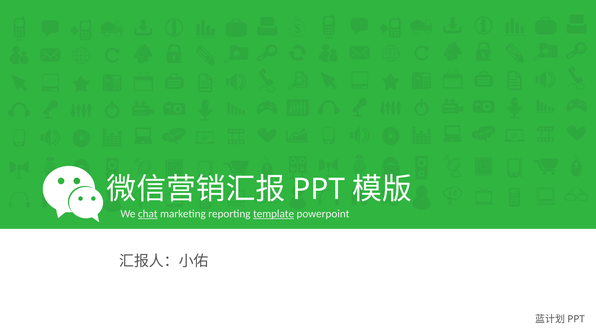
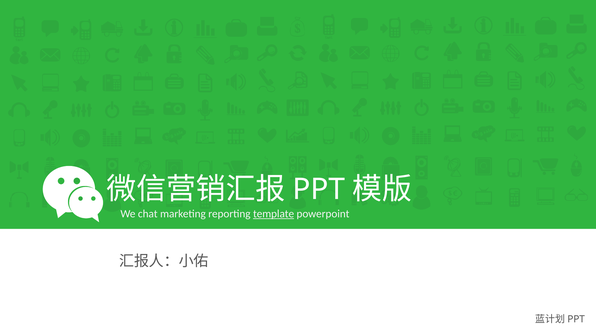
chat underline: present -> none
